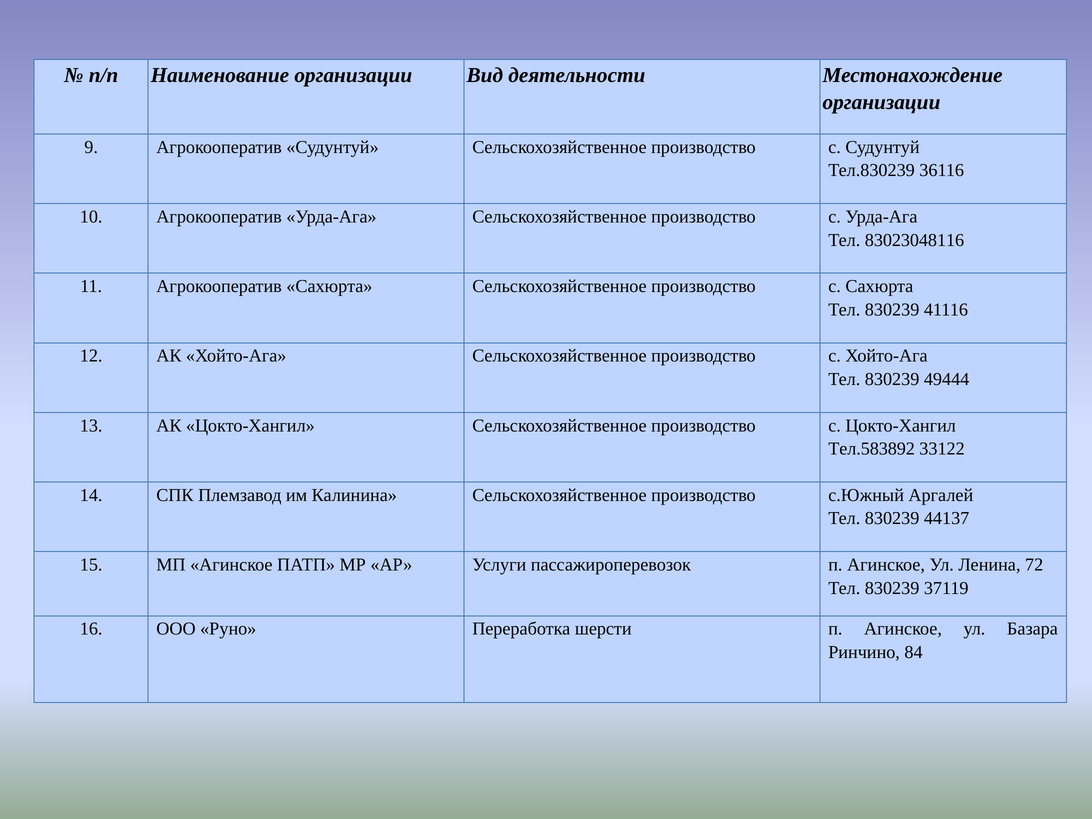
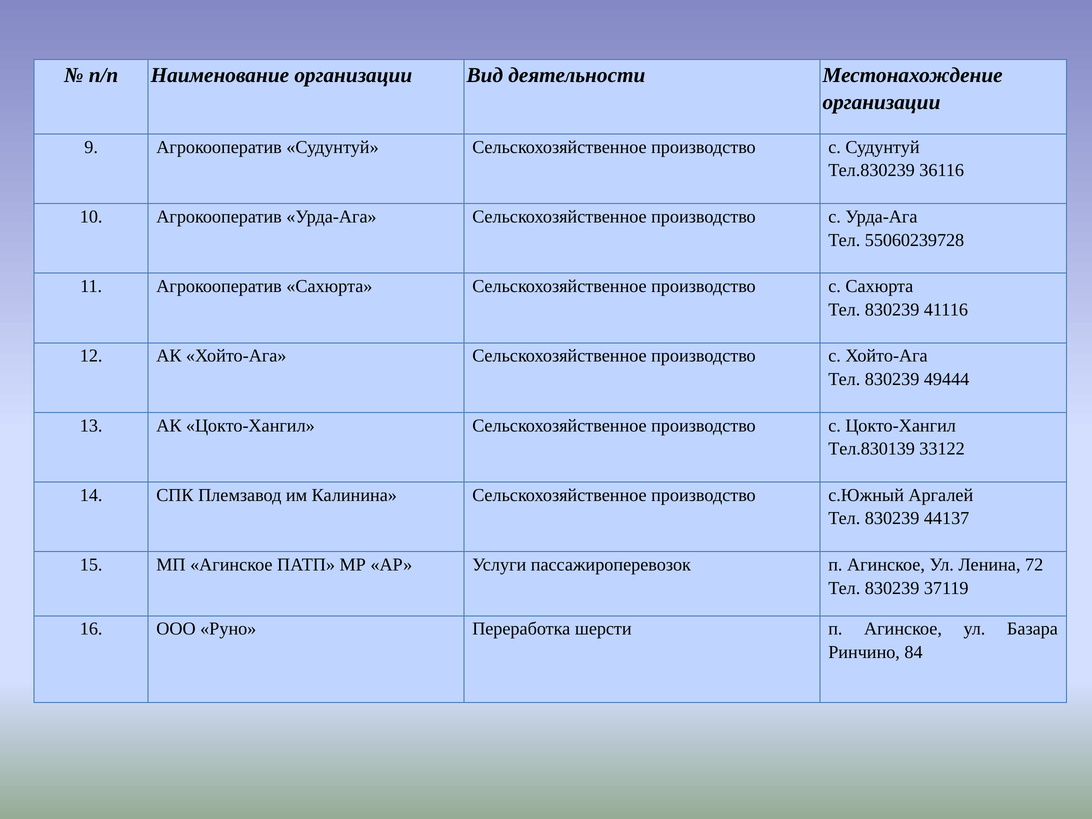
83023048116: 83023048116 -> 55060239728
Тел.583892: Тел.583892 -> Тел.830139
